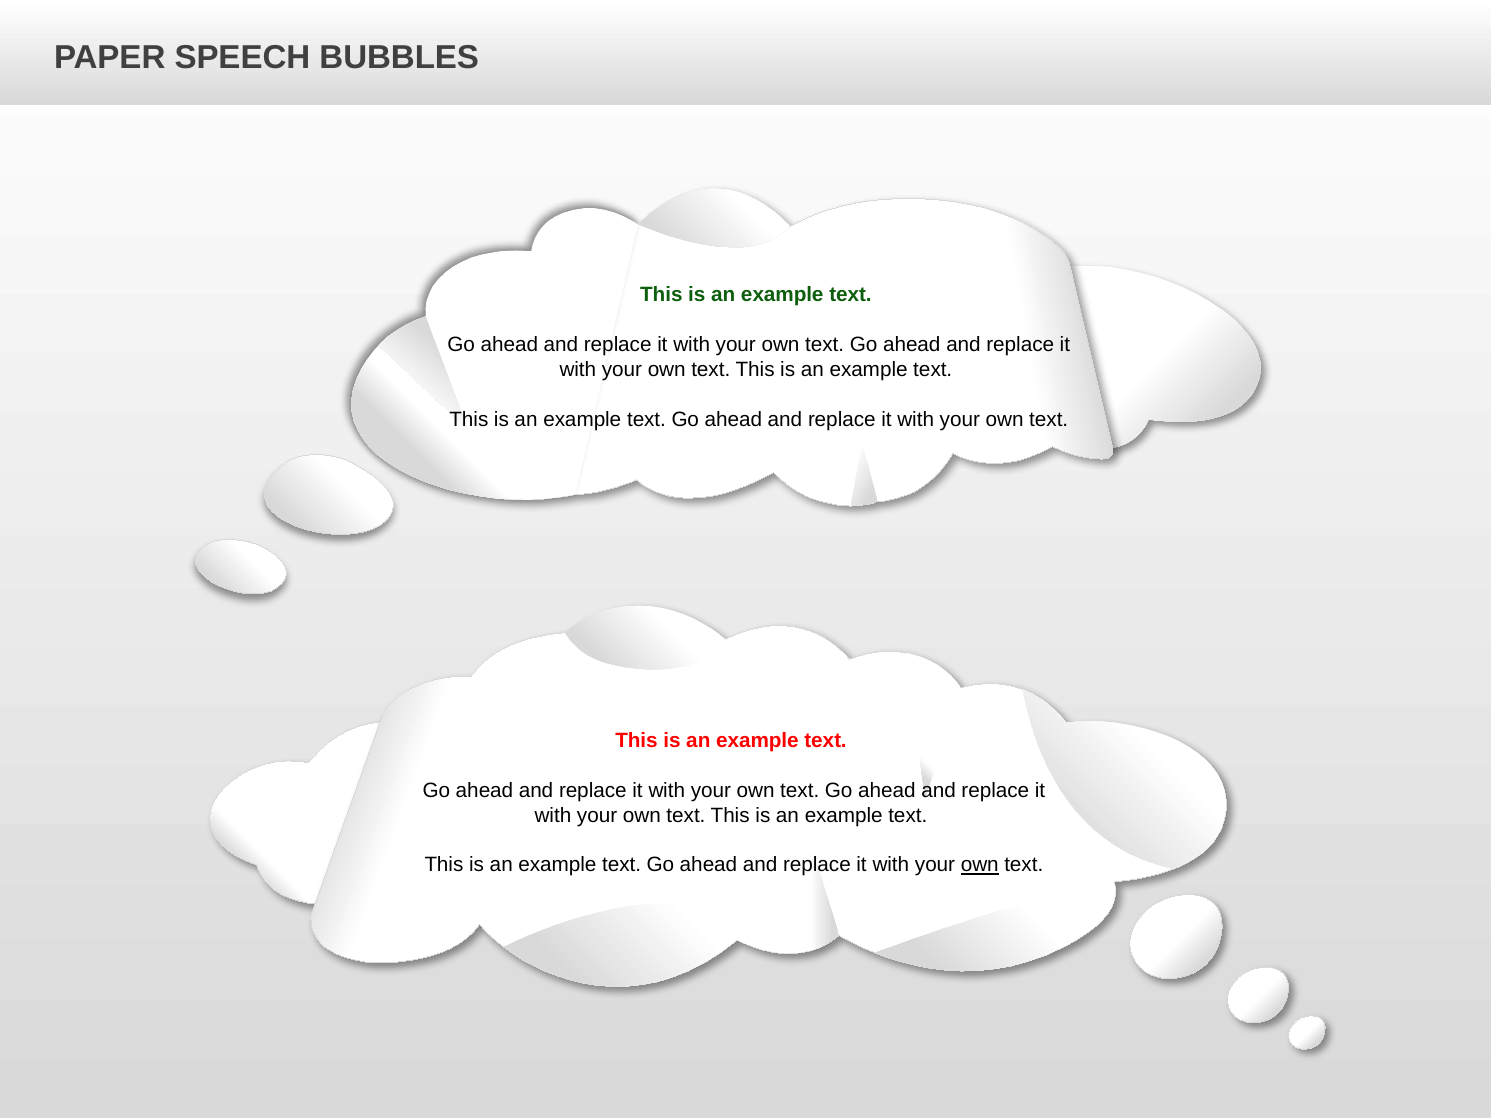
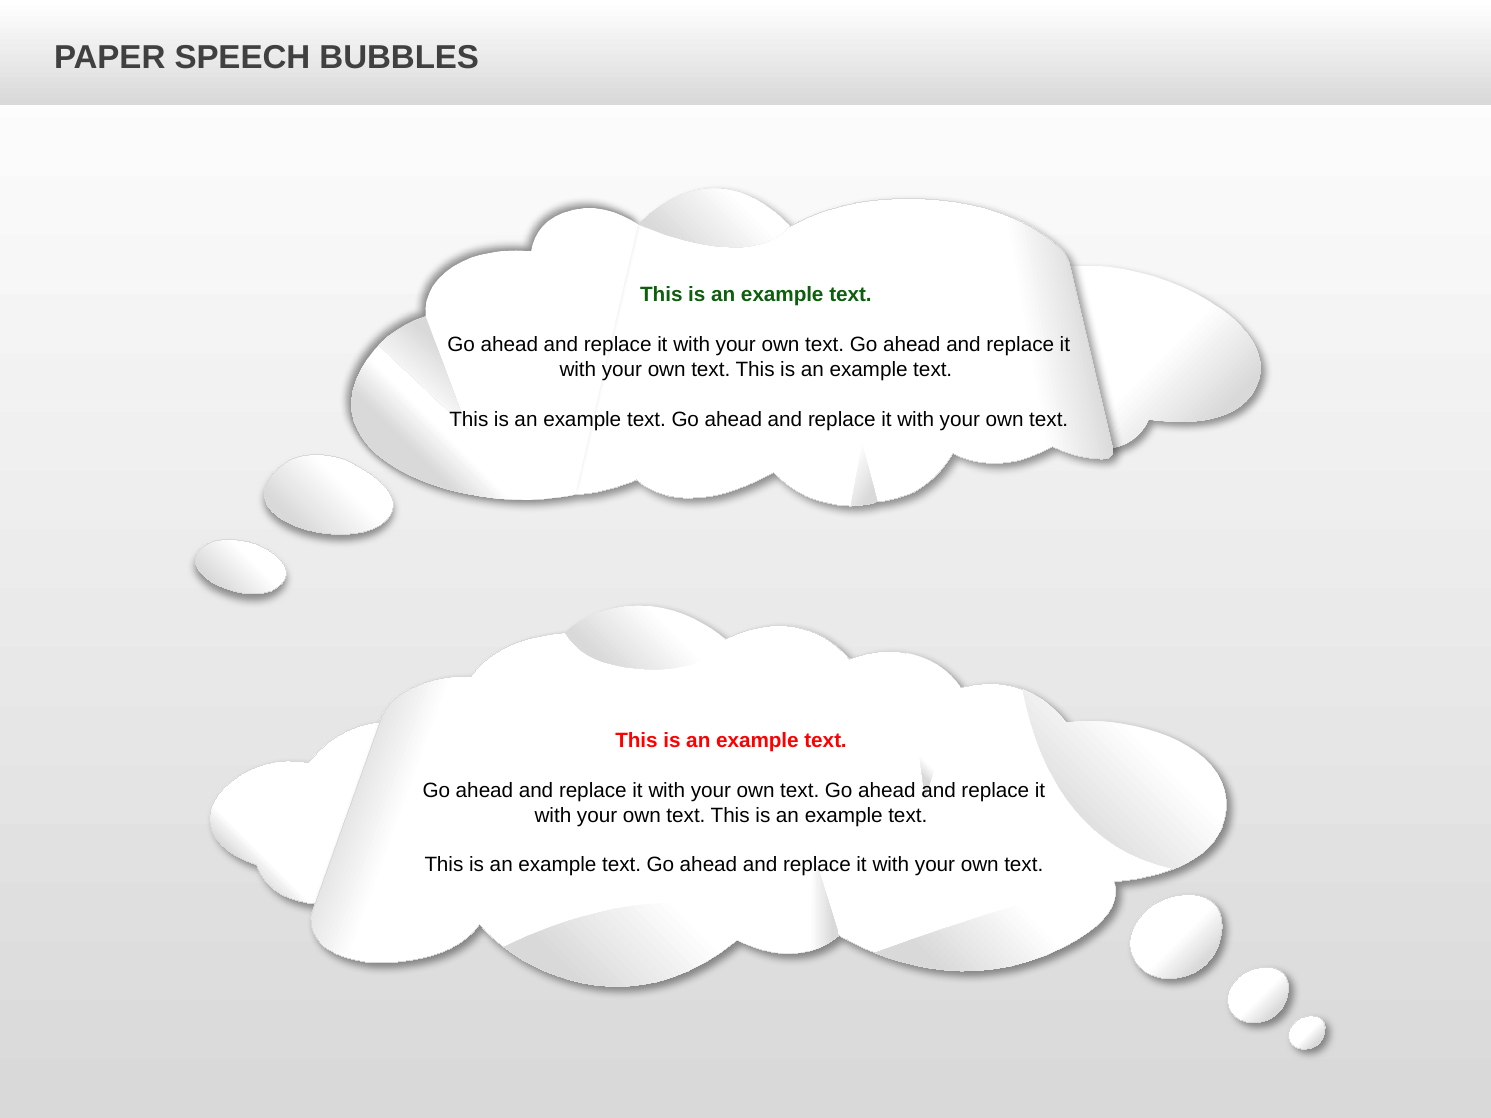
own at (980, 865) underline: present -> none
